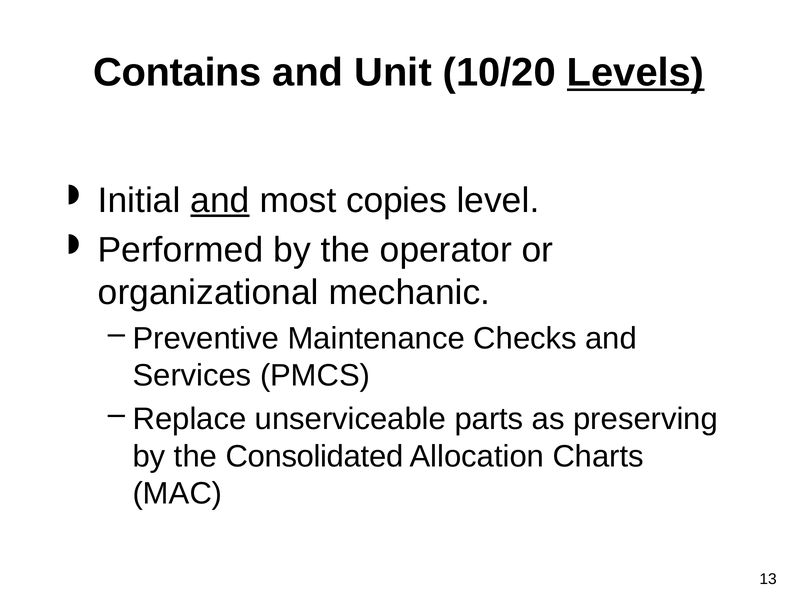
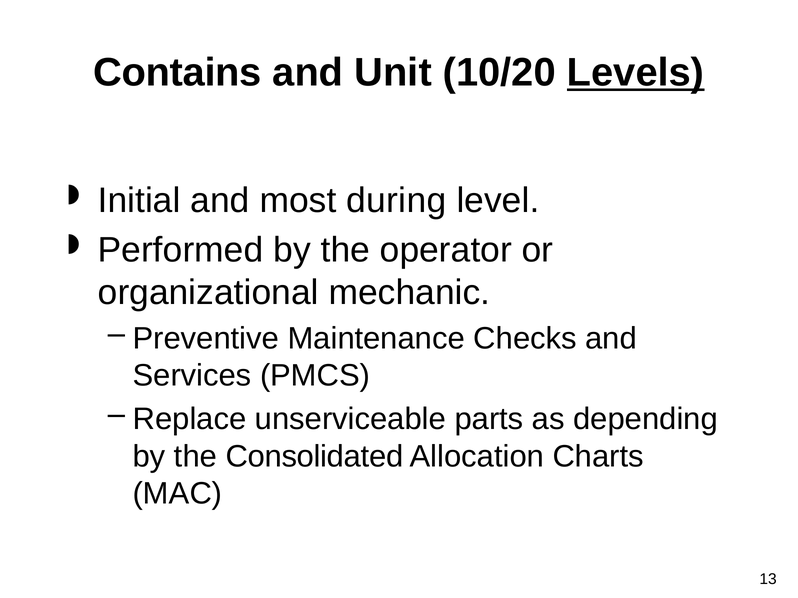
and at (220, 201) underline: present -> none
copies: copies -> during
preserving: preserving -> depending
